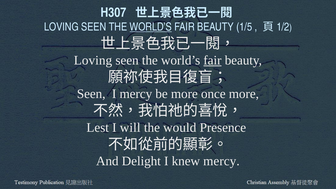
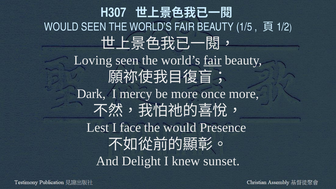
LOVING at (61, 27): LOVING -> WOULD
WORLD’S at (151, 27) underline: present -> none
Seen at (91, 94): Seen -> Dark
will: will -> face
knew mercy: mercy -> sunset
